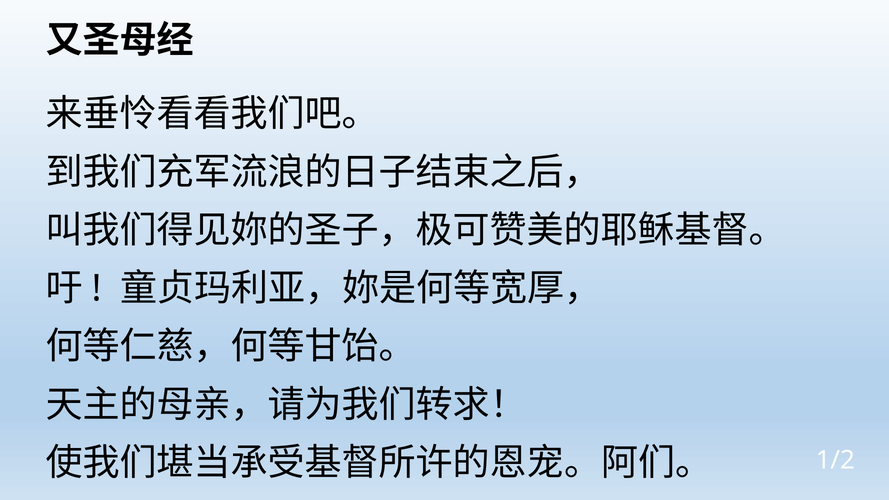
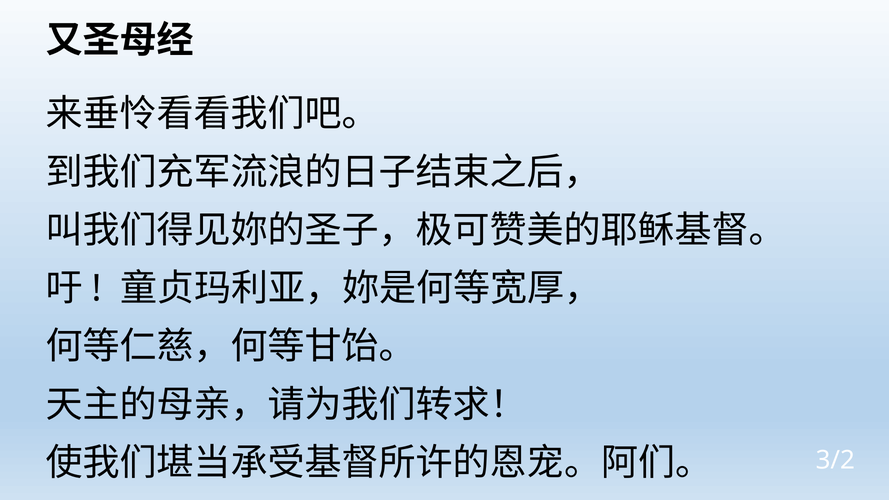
1/2: 1/2 -> 3/2
